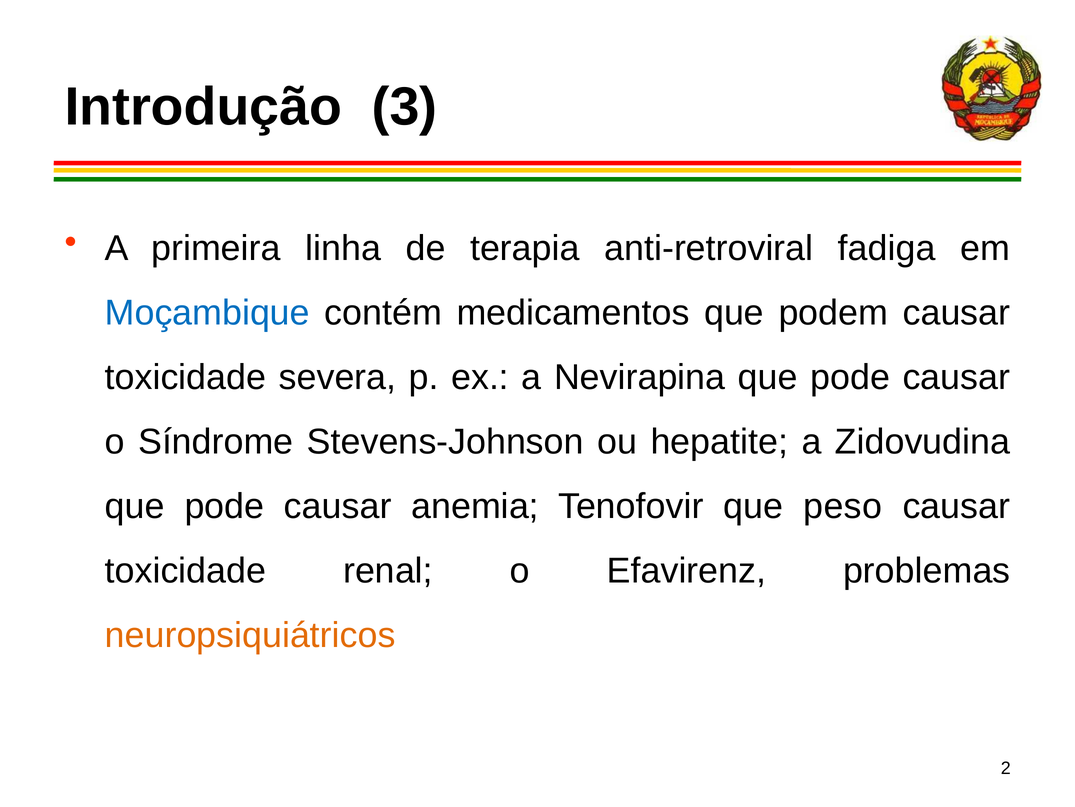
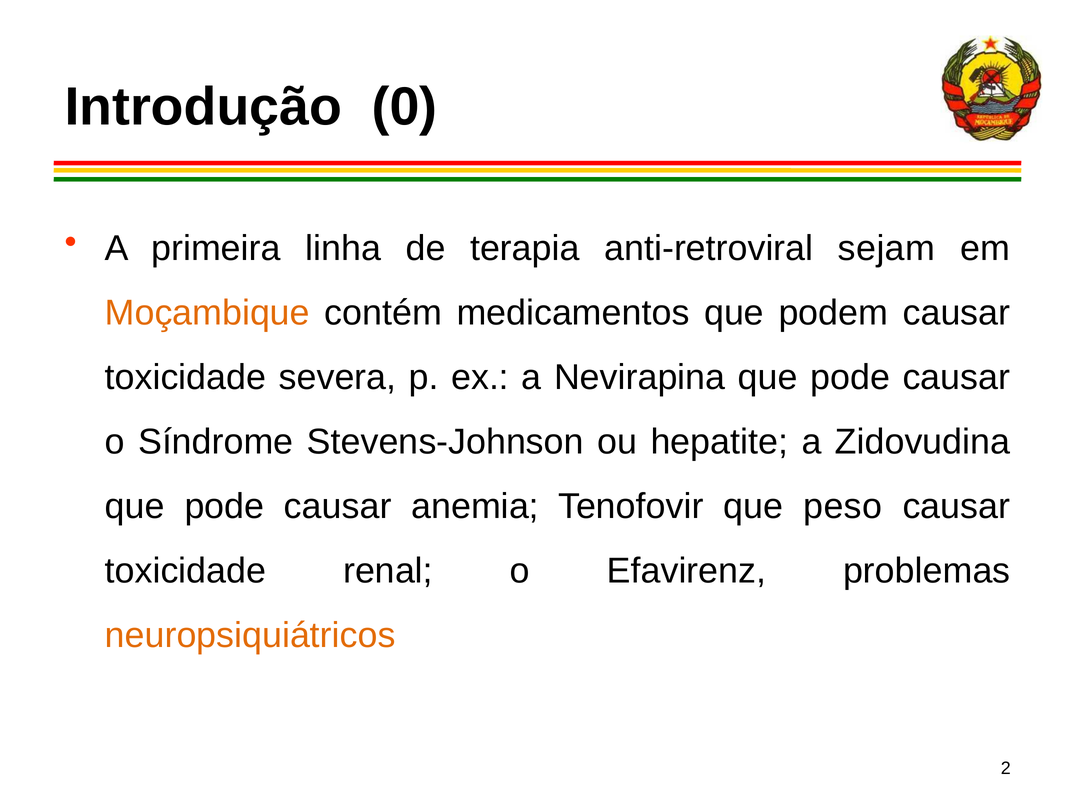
3: 3 -> 0
fadiga: fadiga -> sejam
Moçambique colour: blue -> orange
